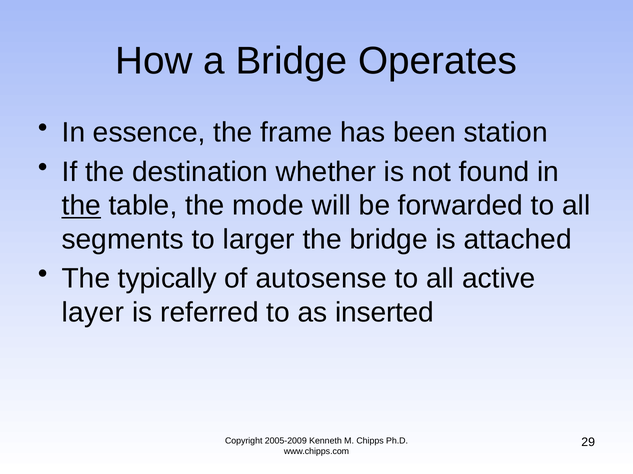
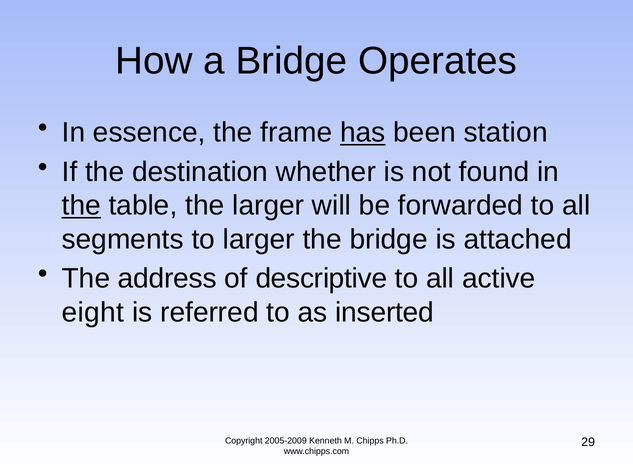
has underline: none -> present
the mode: mode -> larger
typically: typically -> address
autosense: autosense -> descriptive
layer: layer -> eight
